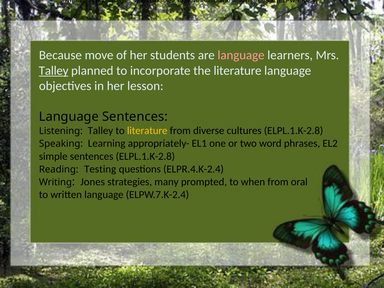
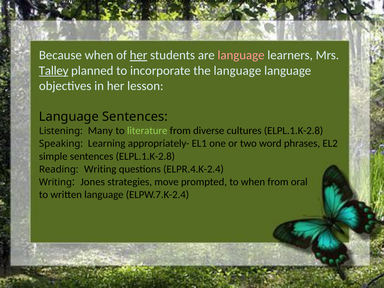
Because move: move -> when
her at (139, 55) underline: none -> present
the literature: literature -> language
Listening Talley: Talley -> Many
literature at (147, 131) colour: yellow -> light green
Reading Testing: Testing -> Writing
strategies many: many -> move
